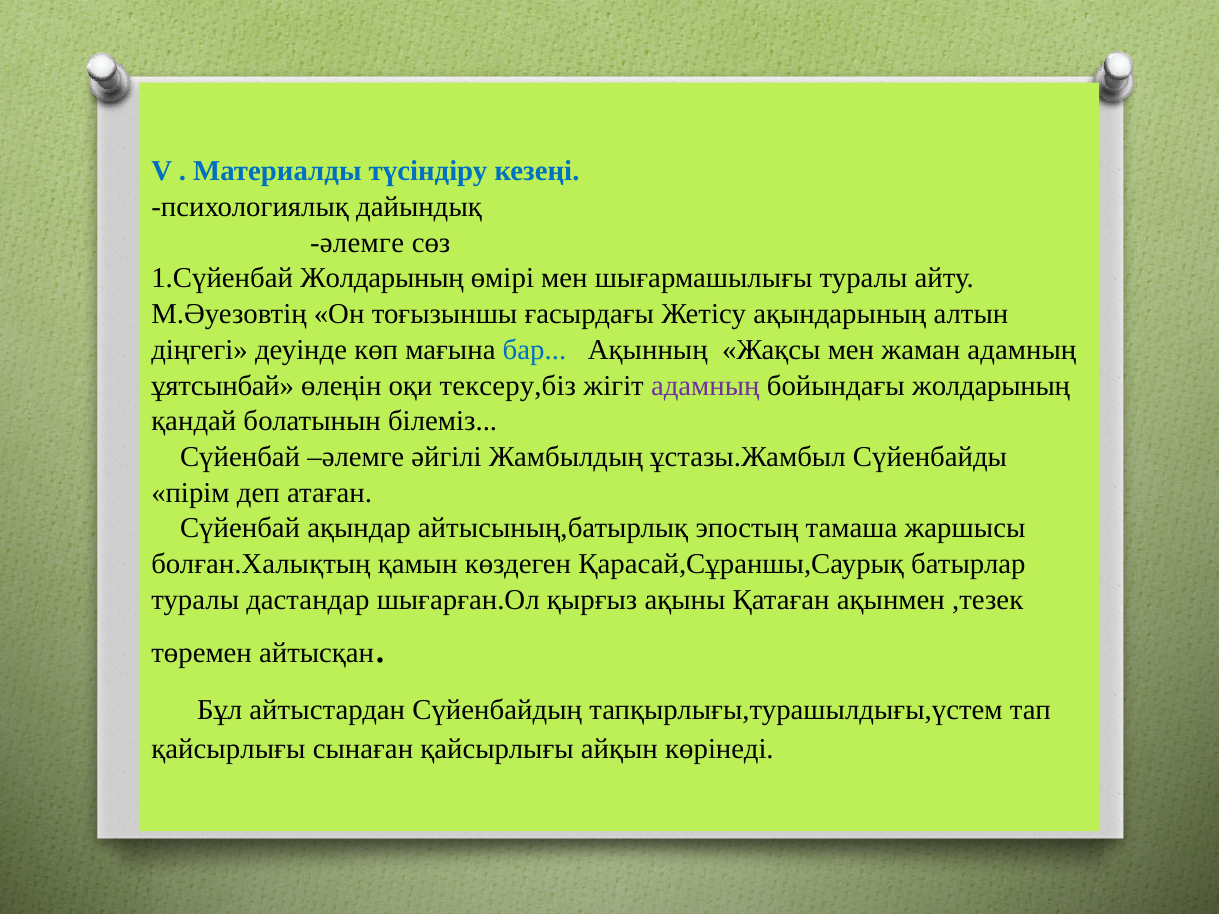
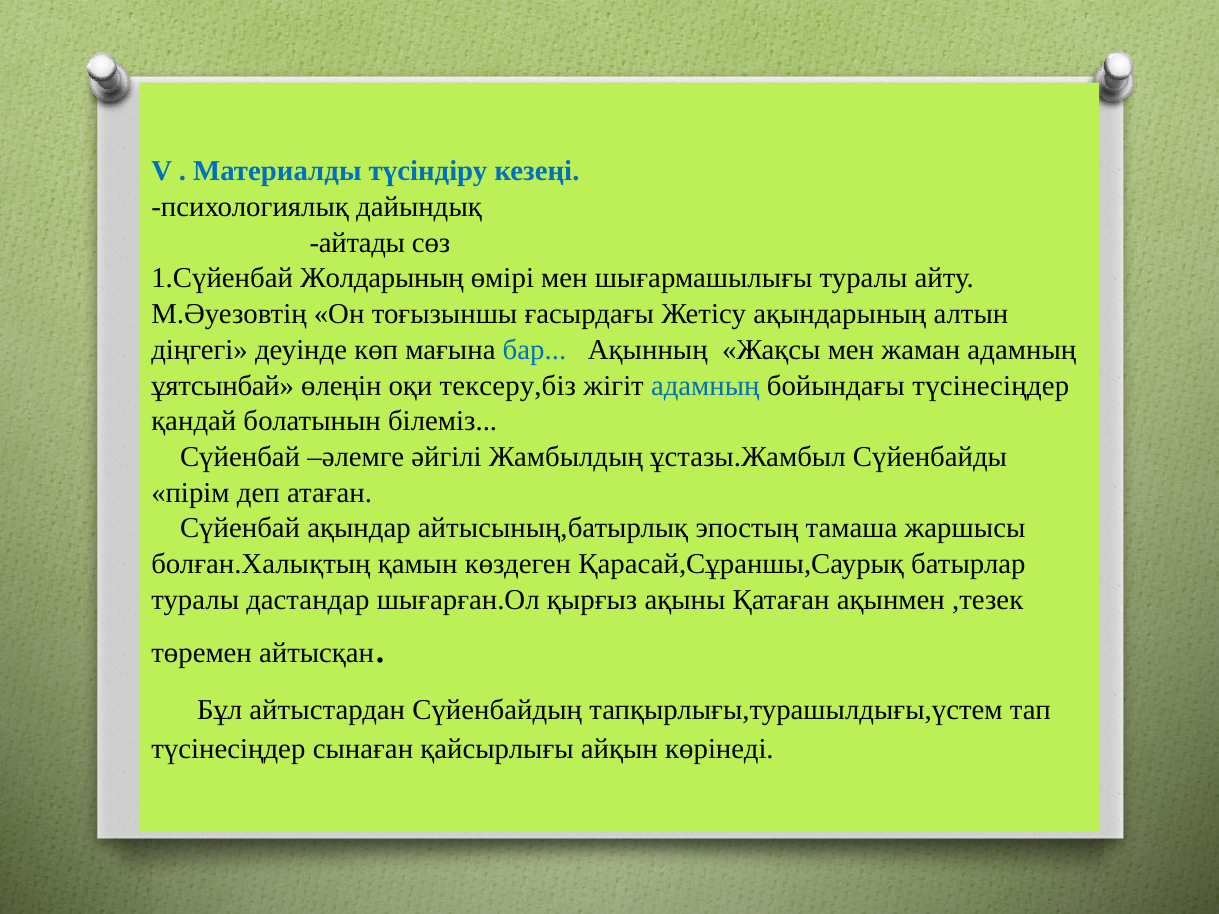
әлемге at (357, 243): әлемге -> айтады
адамның at (705, 386) colour: purple -> blue
бойындағы жолдарының: жолдарының -> түсінесіңдер
қайсырлығы at (228, 750): қайсырлығы -> түсінесіңдер
